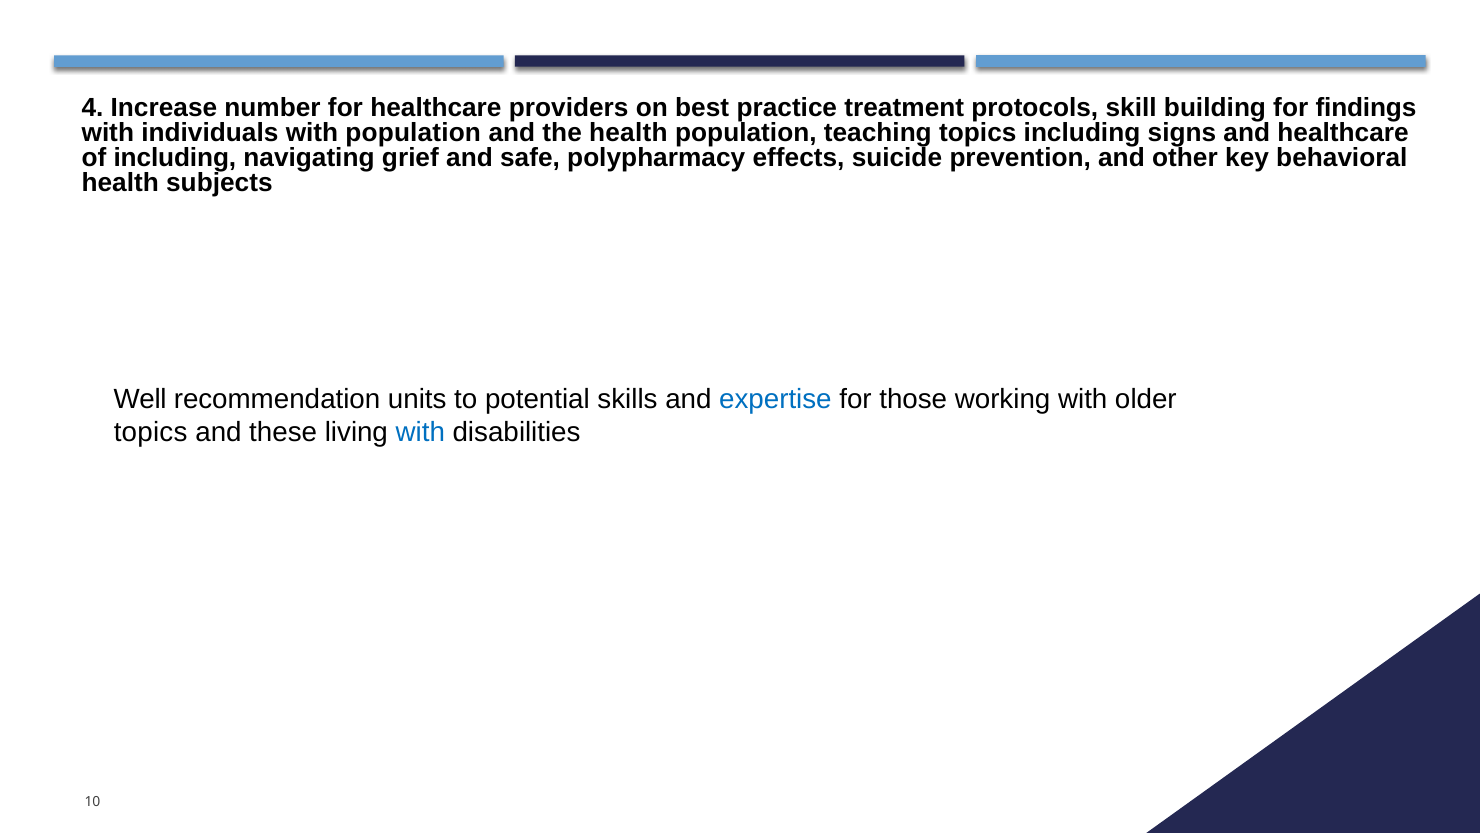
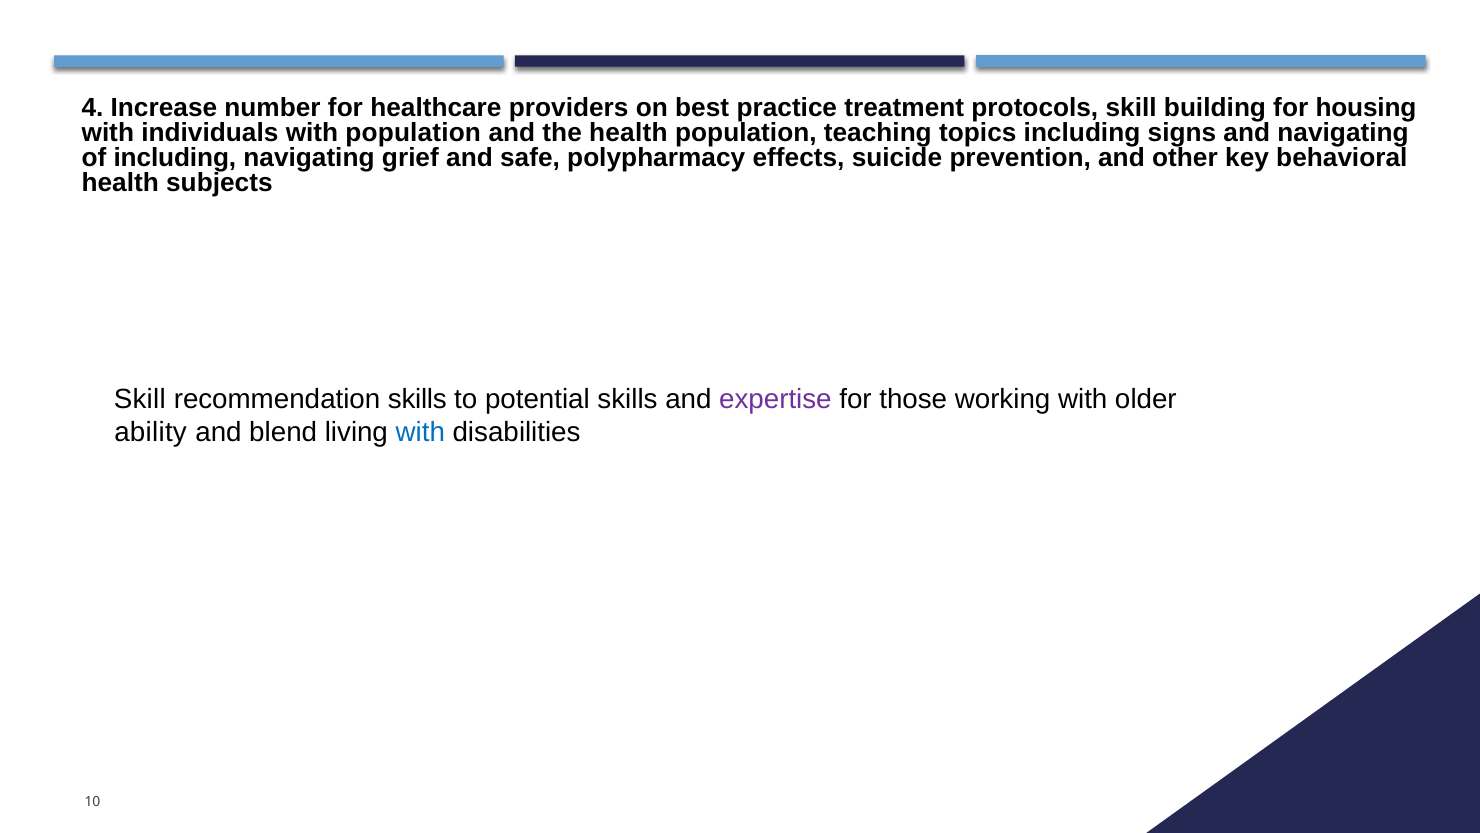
findings: findings -> housing
and healthcare: healthcare -> navigating
Well at (140, 399): Well -> Skill
recommendation units: units -> skills
expertise colour: blue -> purple
topics at (151, 432): topics -> ability
these: these -> blend
